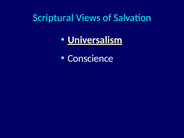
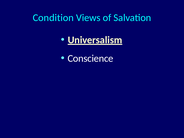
Scriptural: Scriptural -> Condition
